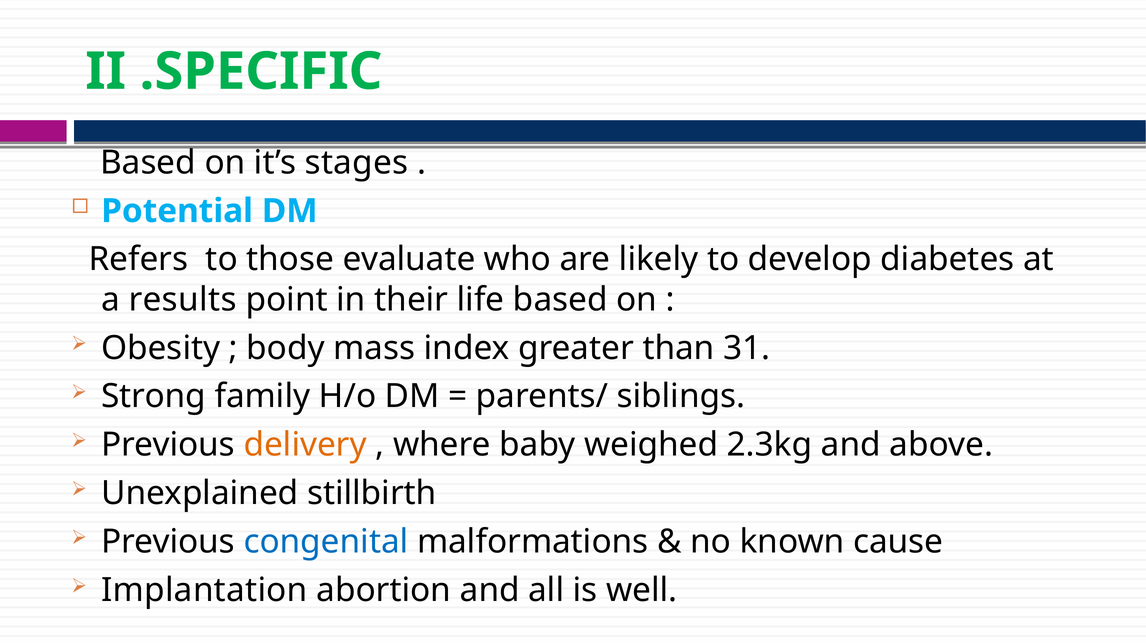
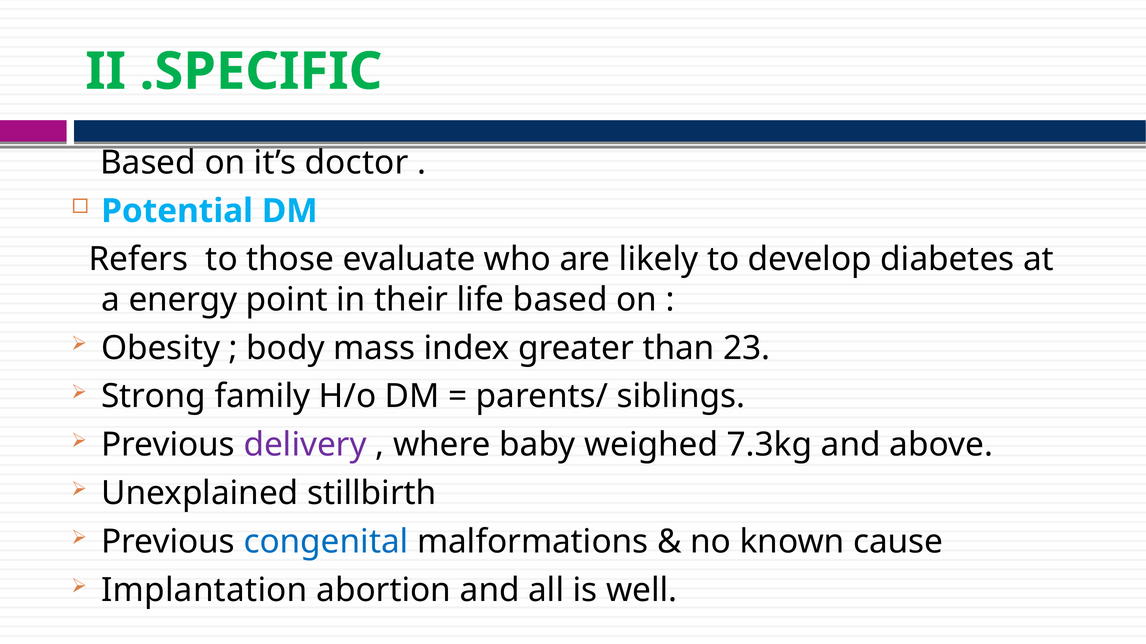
stages: stages -> doctor
results: results -> energy
31: 31 -> 23
delivery colour: orange -> purple
2.3kg: 2.3kg -> 7.3kg
